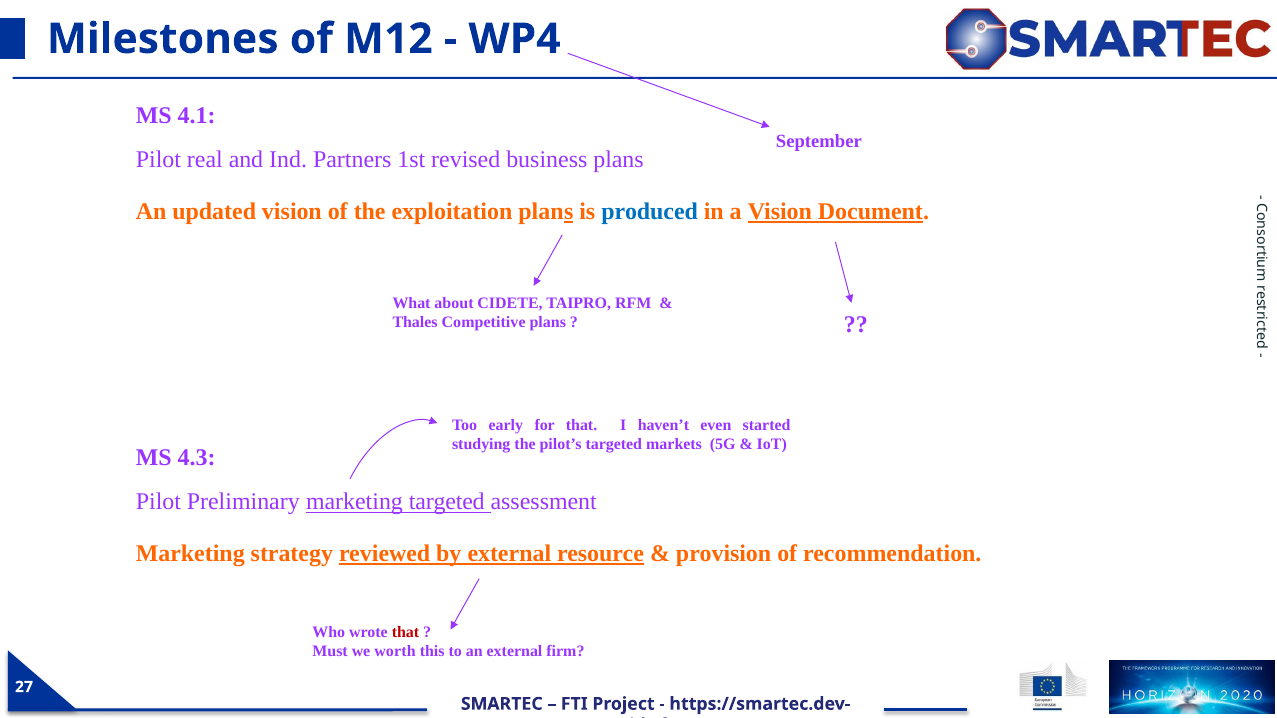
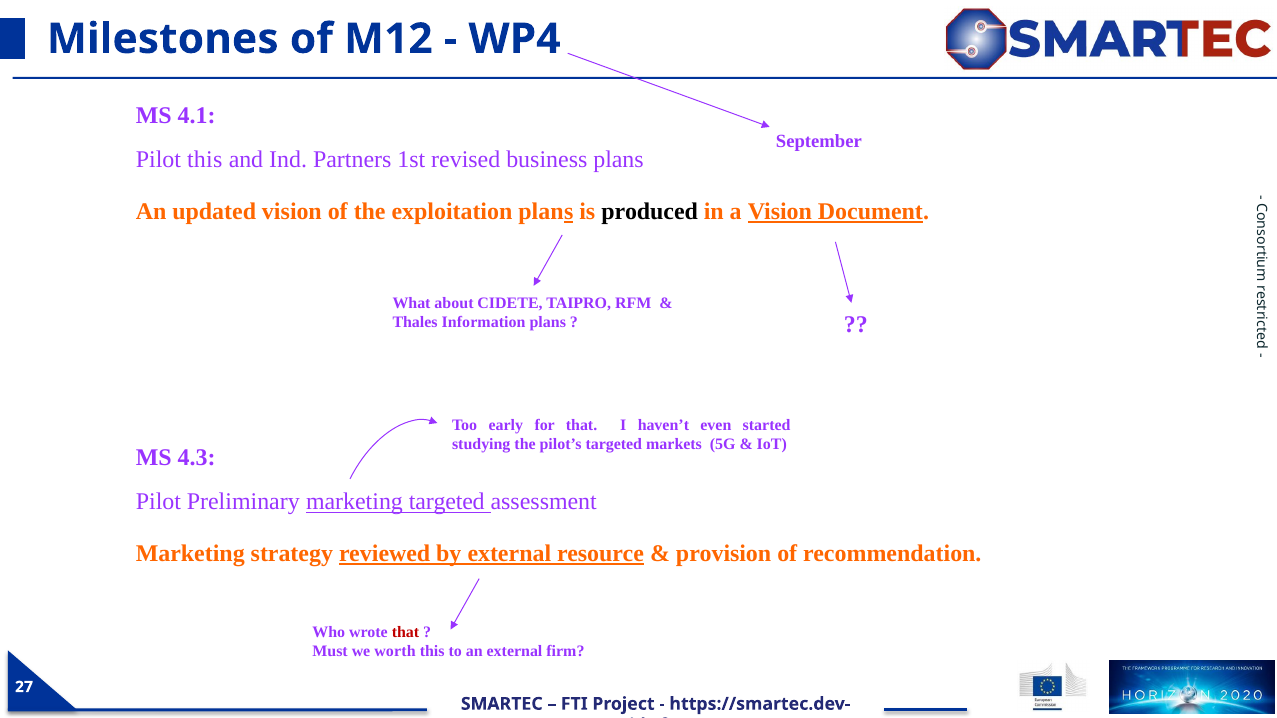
Pilot real: real -> this
produced colour: blue -> black
Competitive: Competitive -> Information
